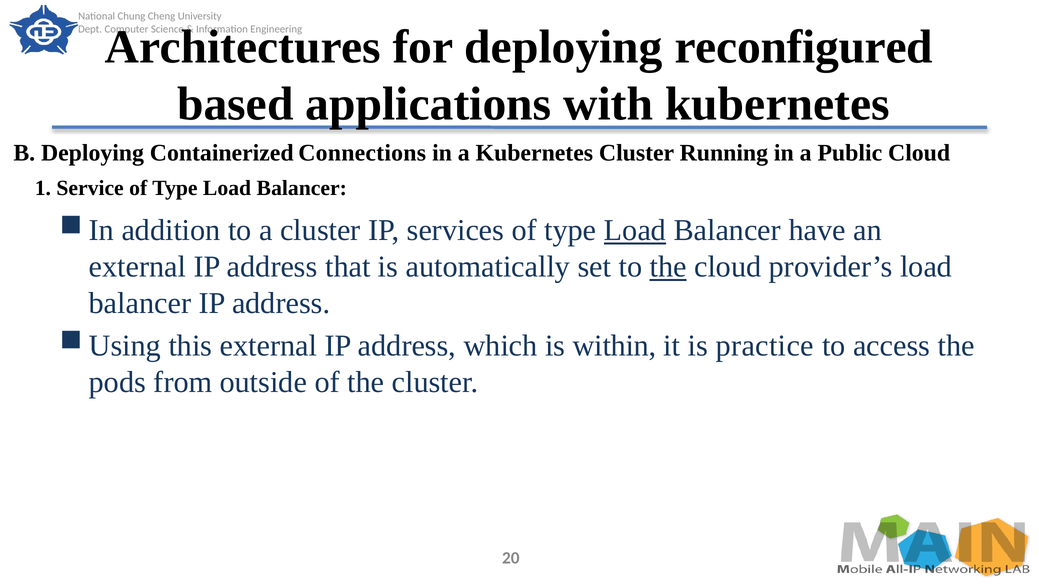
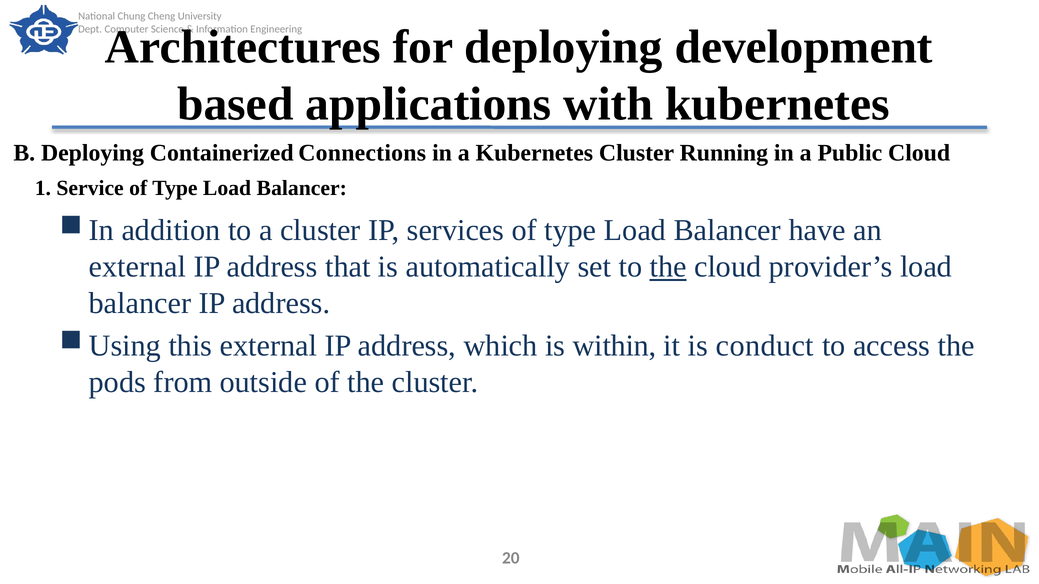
reconfigured: reconfigured -> development
Load at (635, 231) underline: present -> none
practice: practice -> conduct
